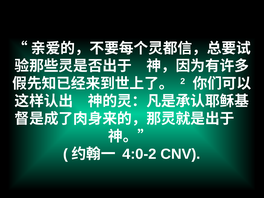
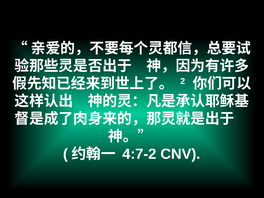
4:0-2: 4:0-2 -> 4:7-2
